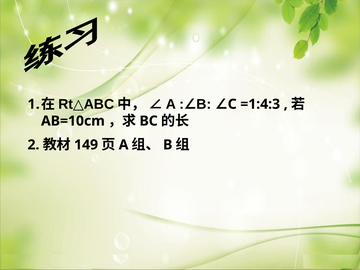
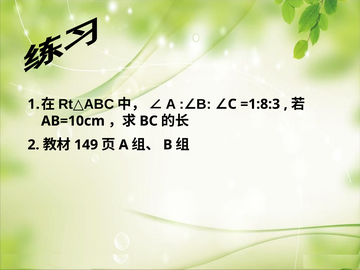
=1:4:3: =1:4:3 -> =1:8:3
